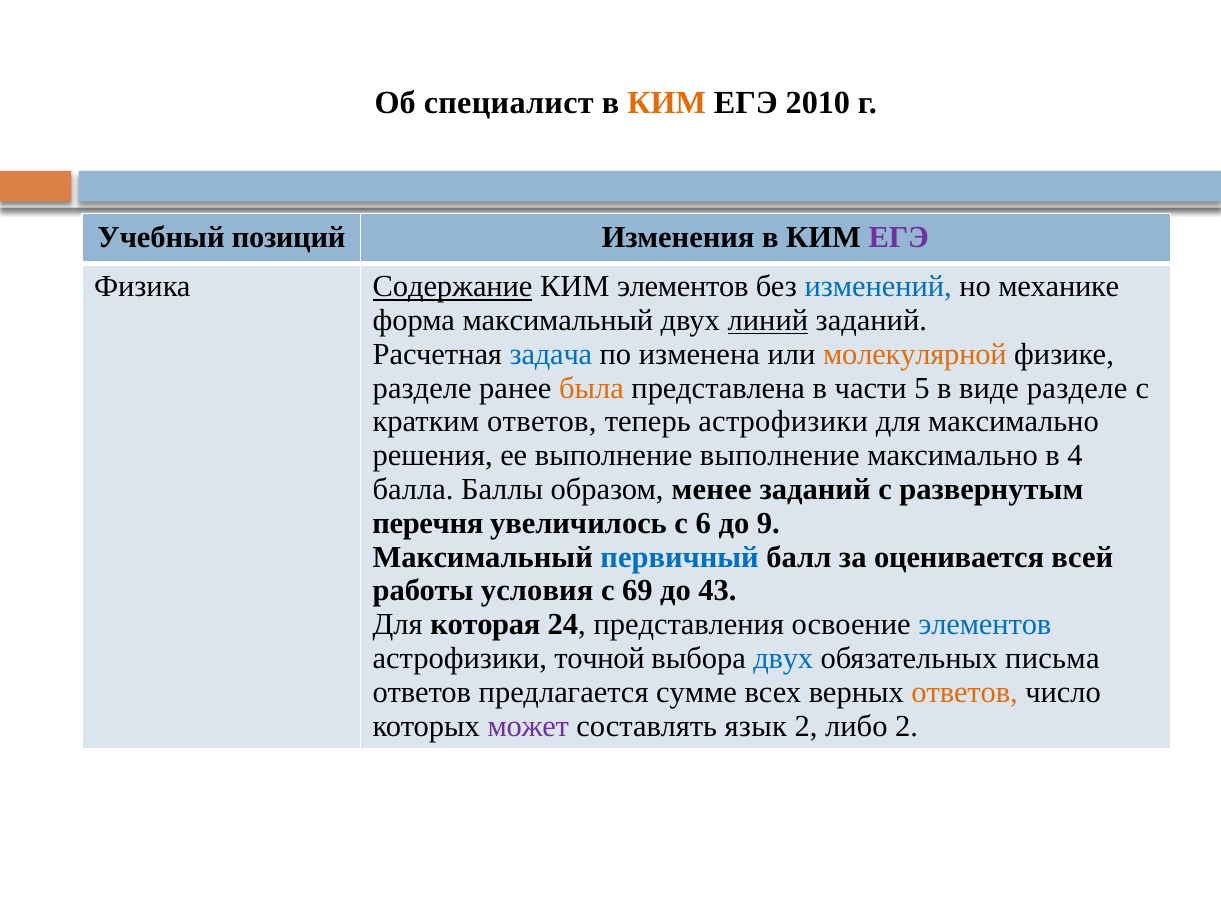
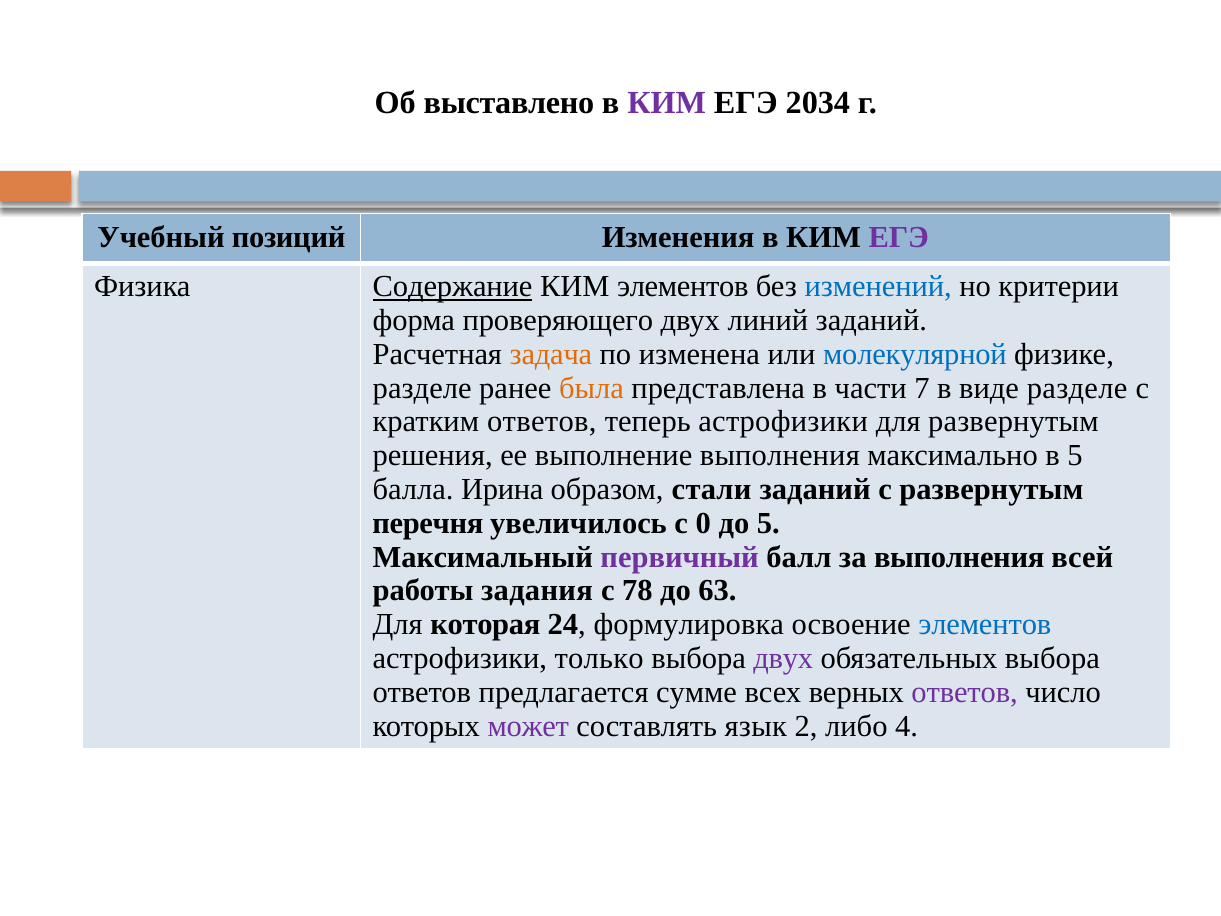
специалист: специалист -> выставлено
КИМ at (667, 103) colour: orange -> purple
2010: 2010 -> 2034
механике: механике -> критерии
форма максимальный: максимальный -> проверяющего
линий underline: present -> none
задача colour: blue -> orange
молекулярной colour: orange -> blue
5: 5 -> 7
для максимально: максимально -> развернутым
выполнение выполнение: выполнение -> выполнения
в 4: 4 -> 5
Баллы: Баллы -> Ирина
менее: менее -> стали
6: 6 -> 0
до 9: 9 -> 5
первичный colour: blue -> purple
за оценивается: оценивается -> выполнения
условия: условия -> задания
69: 69 -> 78
43: 43 -> 63
представления: представления -> формулировка
точной: точной -> только
двух at (783, 658) colour: blue -> purple
обязательных письма: письма -> выбора
ответов at (965, 692) colour: orange -> purple
либо 2: 2 -> 4
